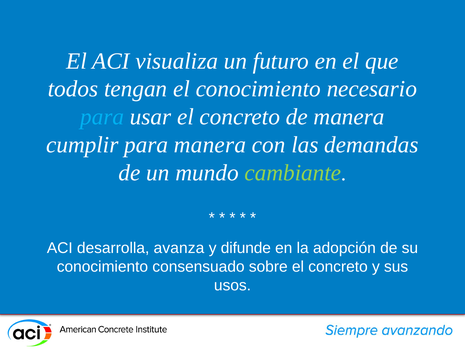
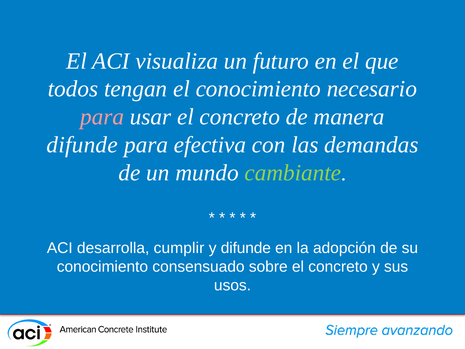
para at (102, 117) colour: light blue -> pink
cumplir at (82, 145): cumplir -> difunde
para manera: manera -> efectiva
avanza: avanza -> cumplir
